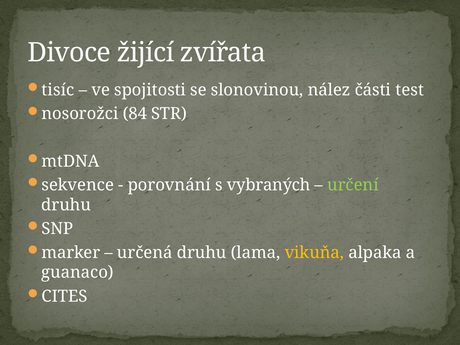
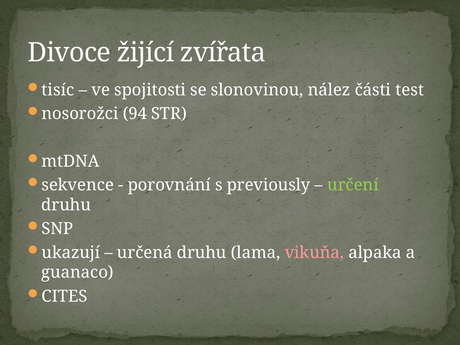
84: 84 -> 94
vybraných: vybraných -> previously
marker: marker -> ukazují
vikuňa colour: yellow -> pink
